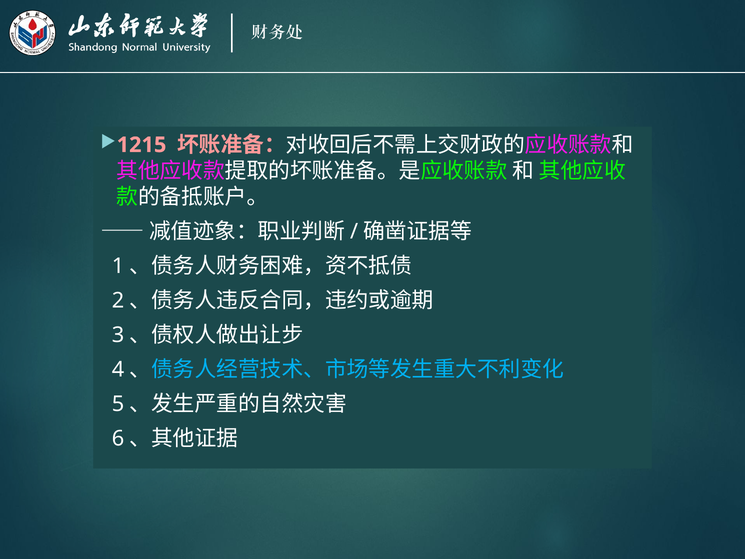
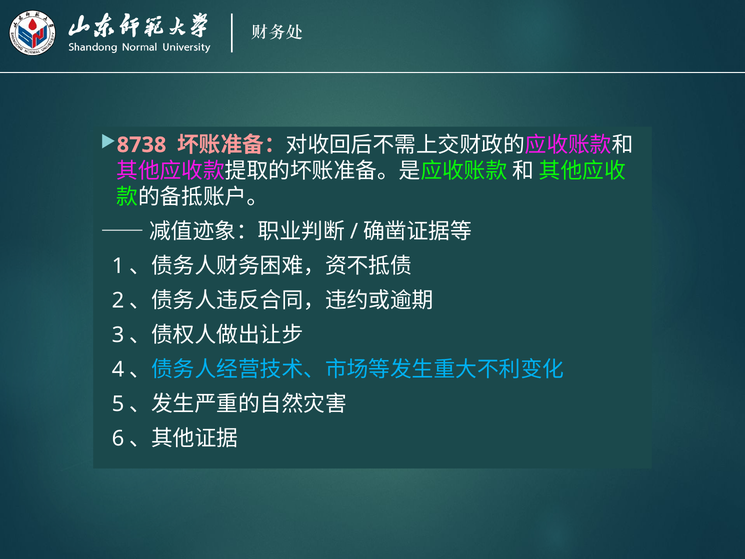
1215: 1215 -> 8738
